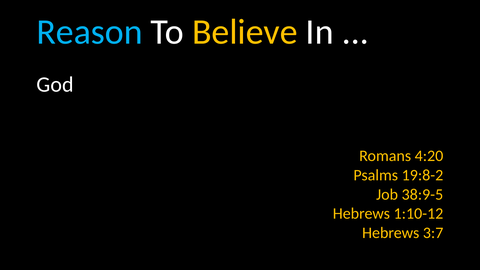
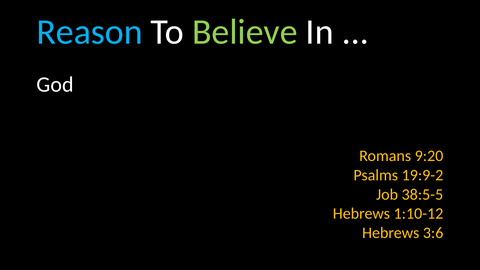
Believe colour: yellow -> light green
4:20: 4:20 -> 9:20
19:8-2: 19:8-2 -> 19:9-2
38:9-5: 38:9-5 -> 38:5-5
3:7: 3:7 -> 3:6
